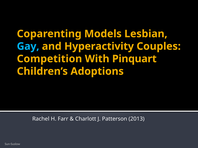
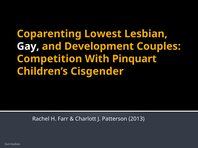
Models: Models -> Lowest
Gay colour: light blue -> white
Hyperactivity: Hyperactivity -> Development
Adoptions: Adoptions -> Cisgender
